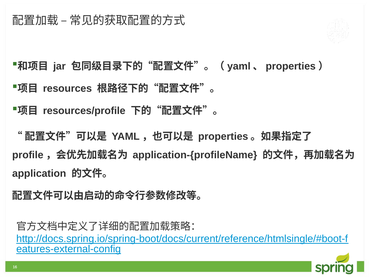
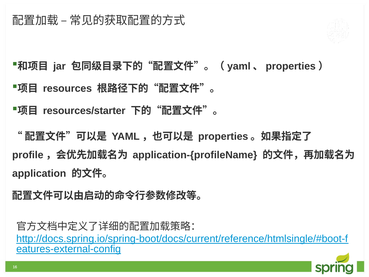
resources/profile: resources/profile -> resources/starter
